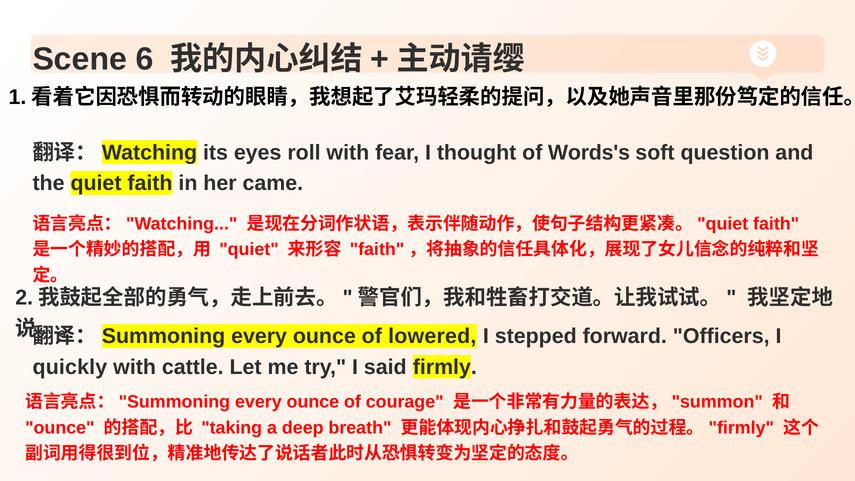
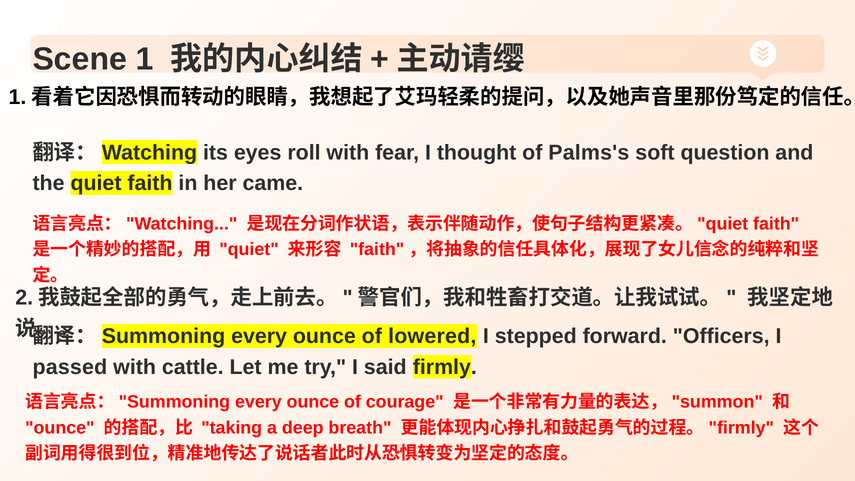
6: 6 -> 1
Words's: Words's -> Palms's
quickly: quickly -> passed
